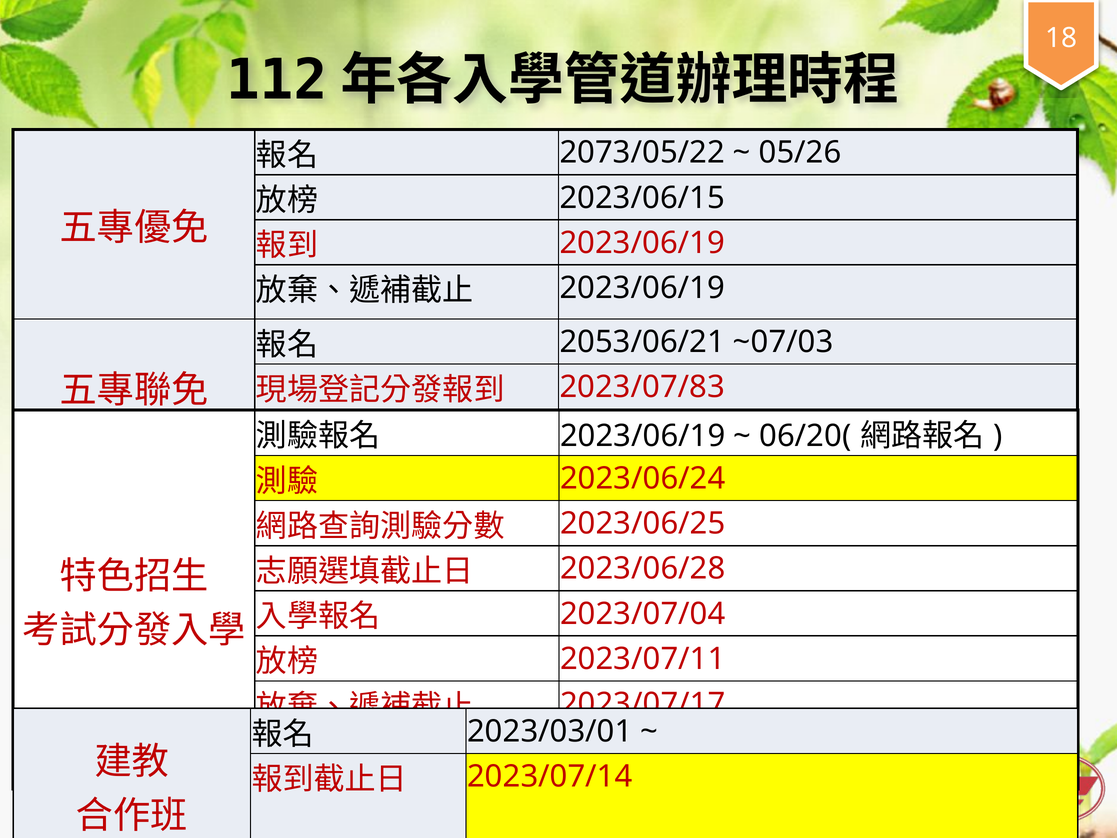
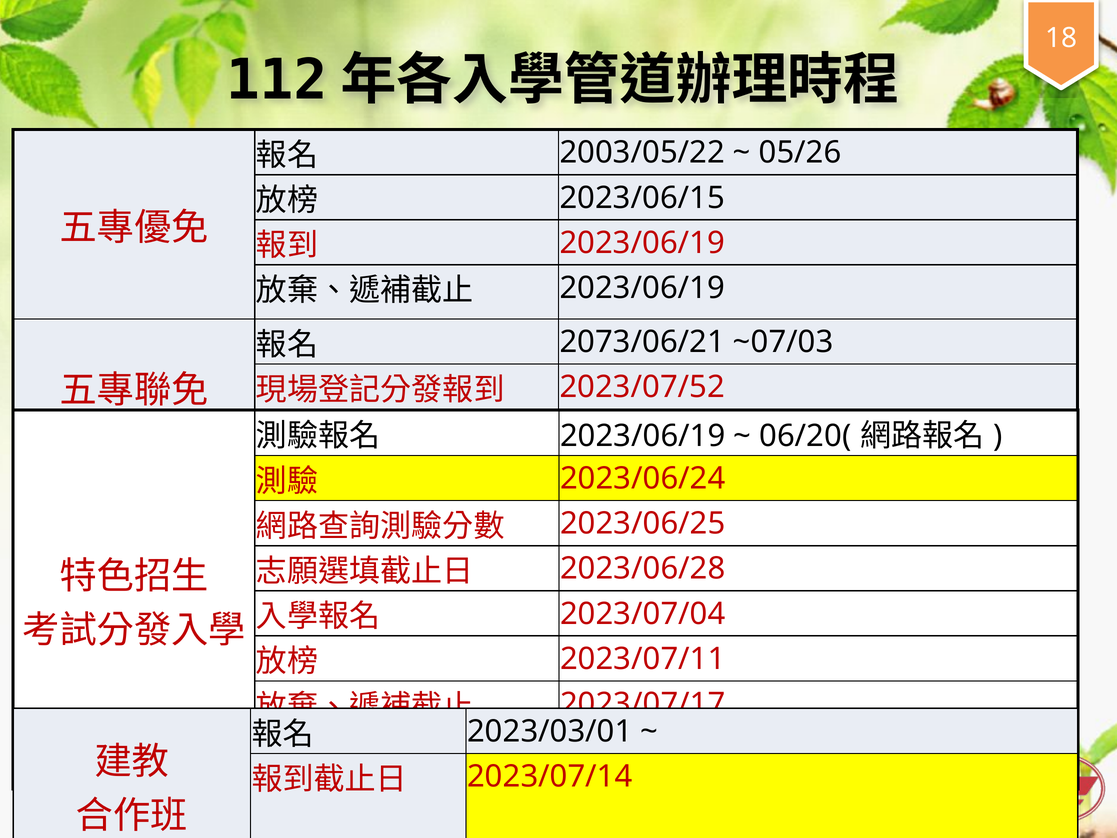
2073/05/22: 2073/05/22 -> 2003/05/22
2053/06/21: 2053/06/21 -> 2073/06/21
2023/07/83: 2023/07/83 -> 2023/07/52
